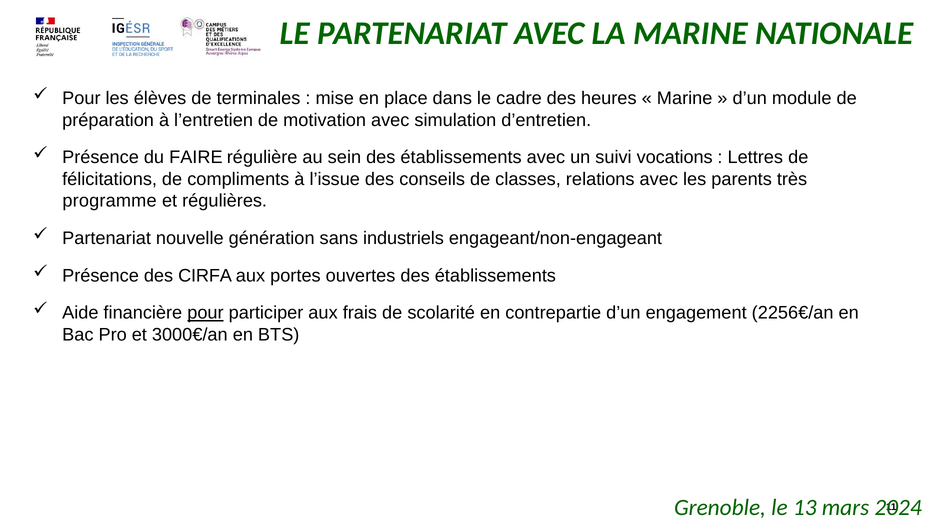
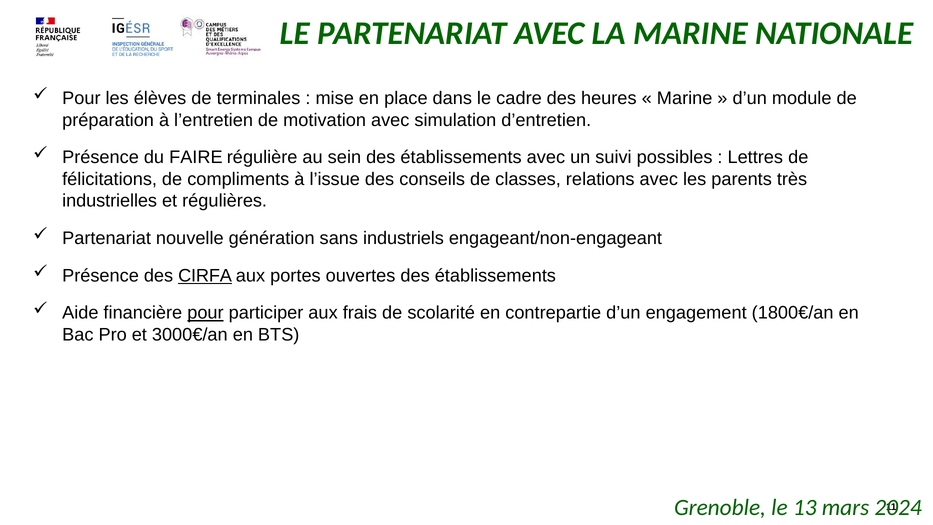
vocations: vocations -> possibles
programme: programme -> industrielles
CIRFA underline: none -> present
2256€/an: 2256€/an -> 1800€/an
